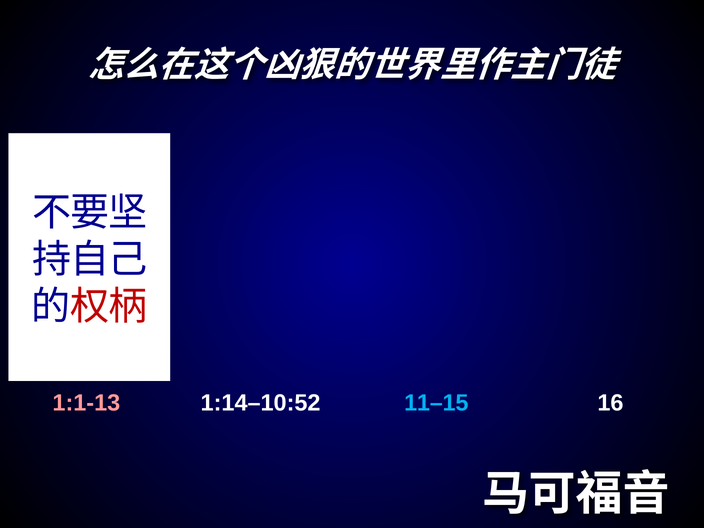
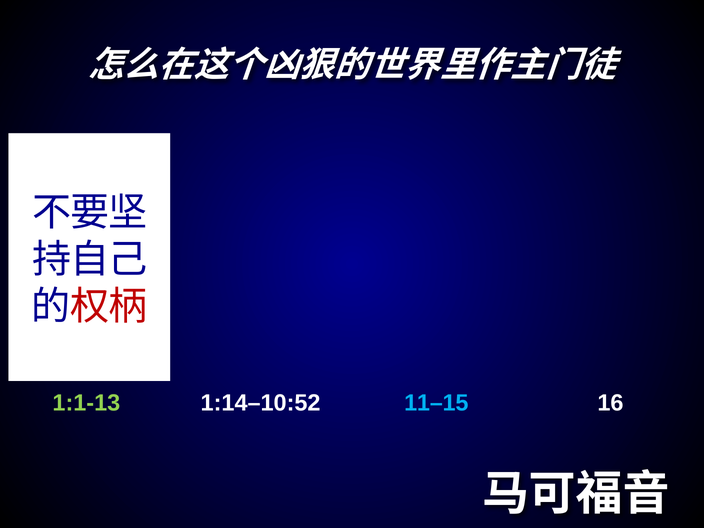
1:1-13 colour: pink -> light green
